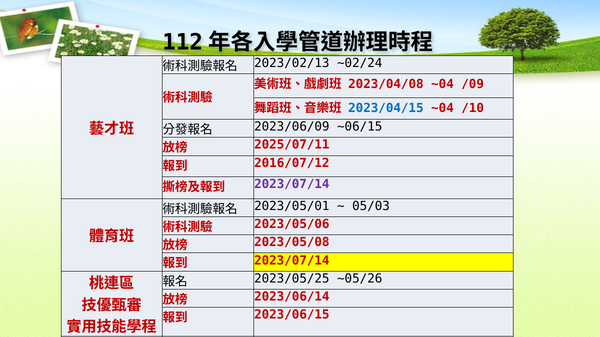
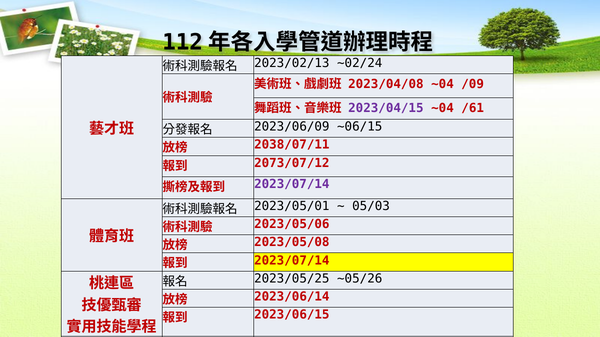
2023/04/15 colour: blue -> purple
/10: /10 -> /61
2025/07/11: 2025/07/11 -> 2038/07/11
2016/07/12: 2016/07/12 -> 2073/07/12
